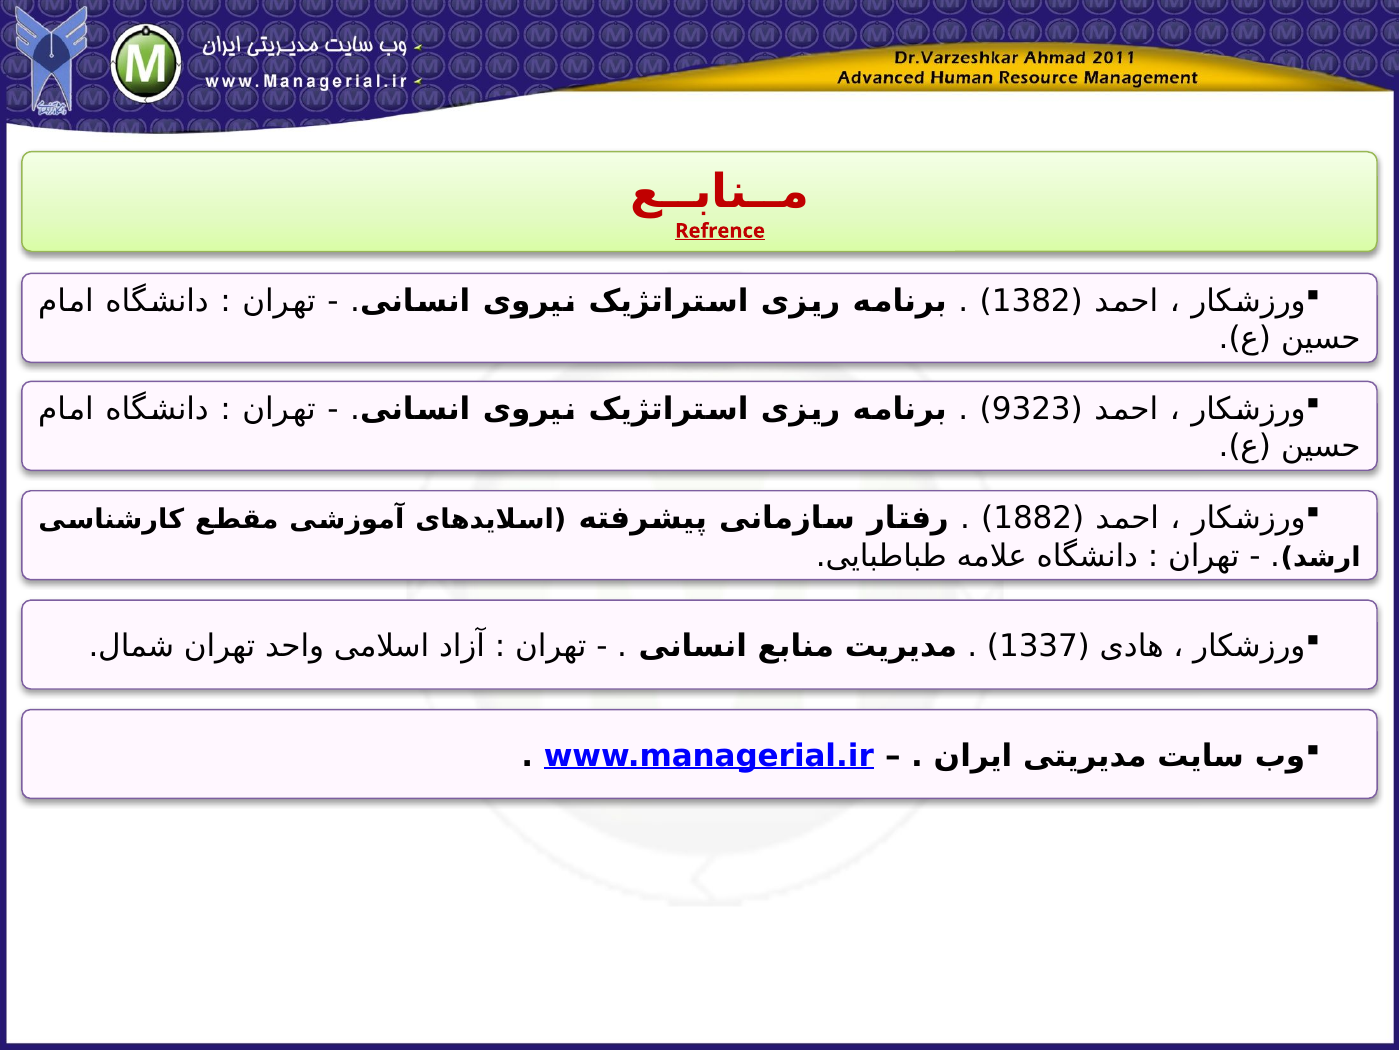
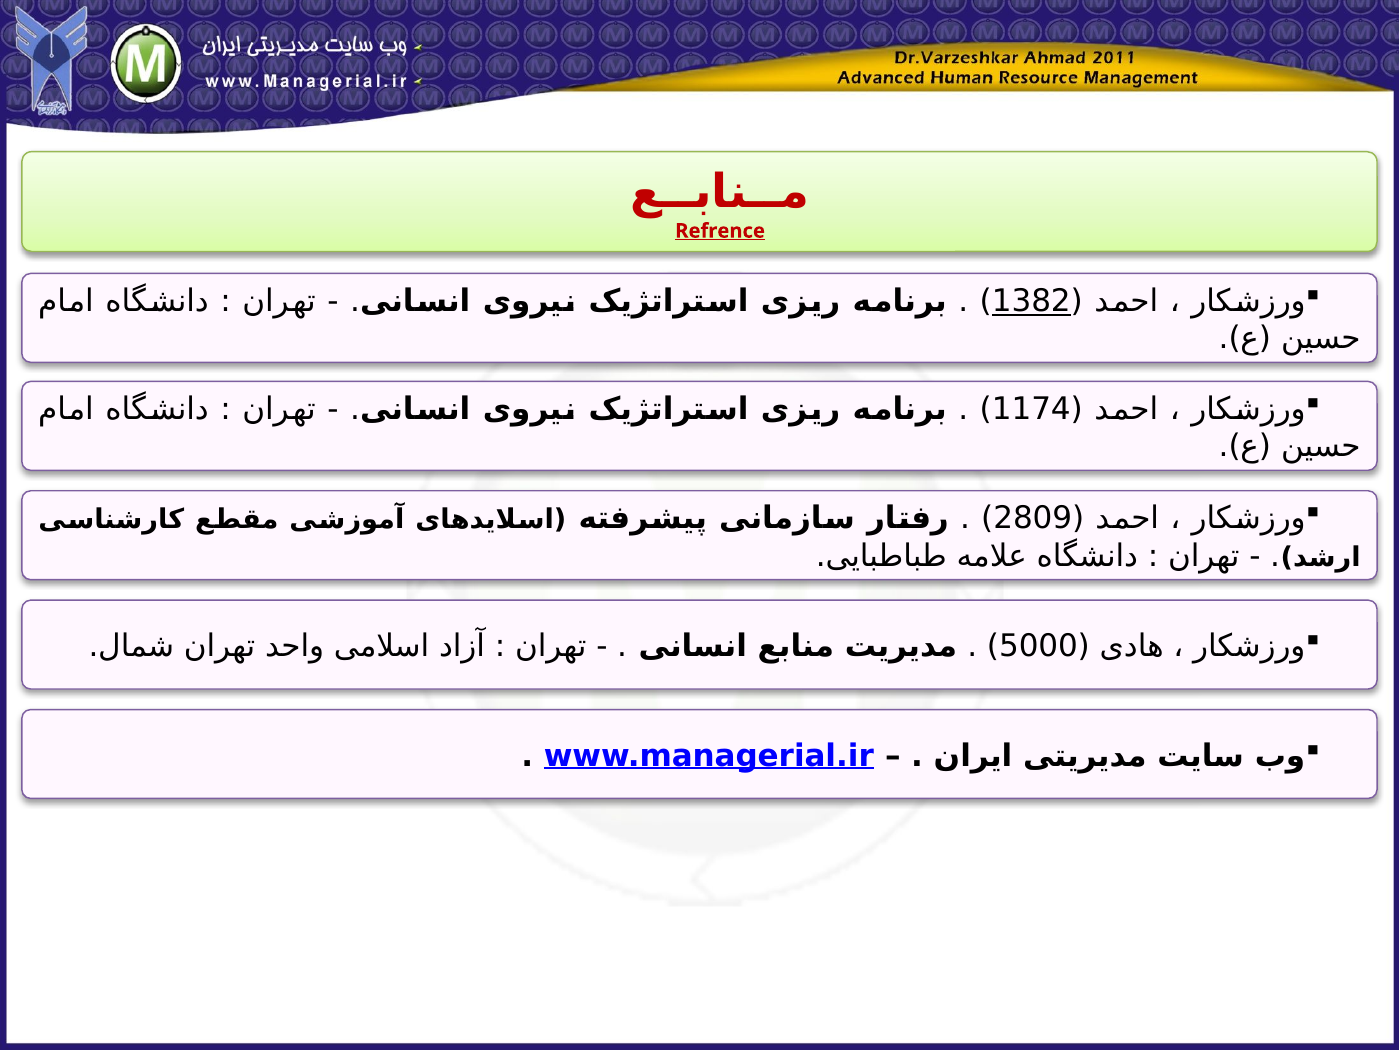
1382 underline: none -> present
9323: 9323 -> 1174
1882: 1882 -> 2809
1337: 1337 -> 5000
